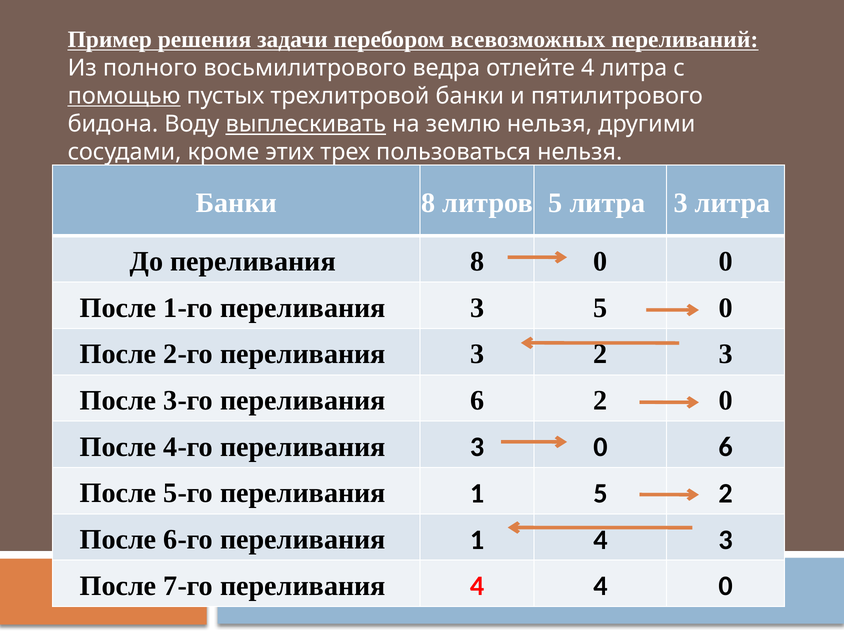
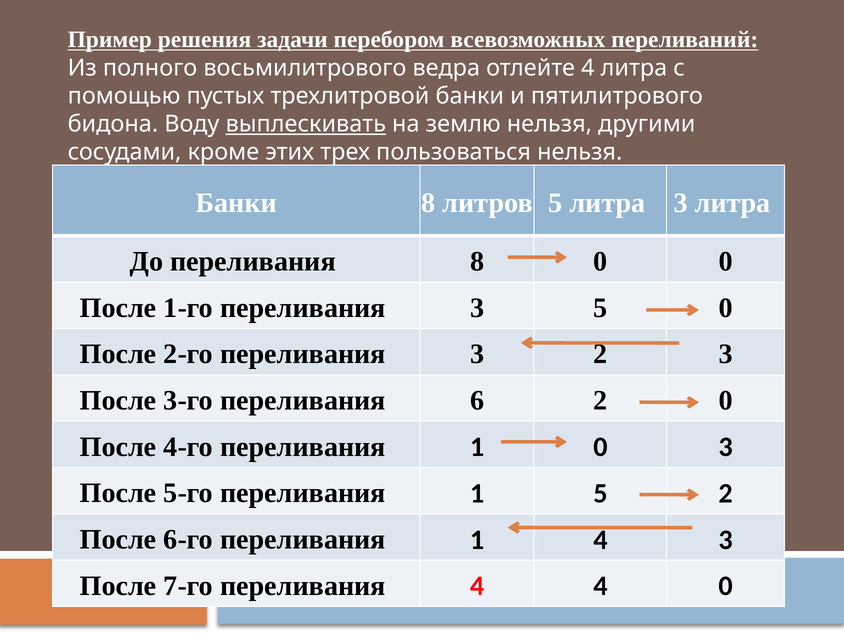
помощью underline: present -> none
4-го переливания 3: 3 -> 1
0 6: 6 -> 3
